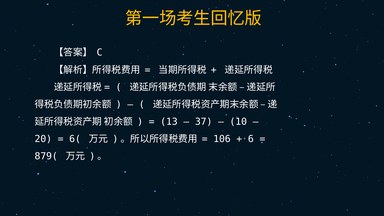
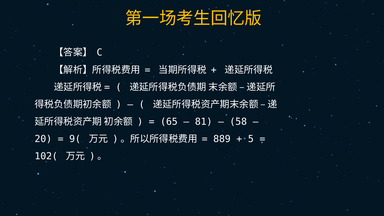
13: 13 -> 65
37: 37 -> 81
10: 10 -> 58
6(: 6( -> 9(
106: 106 -> 889
6: 6 -> 5
879(: 879( -> 102(
